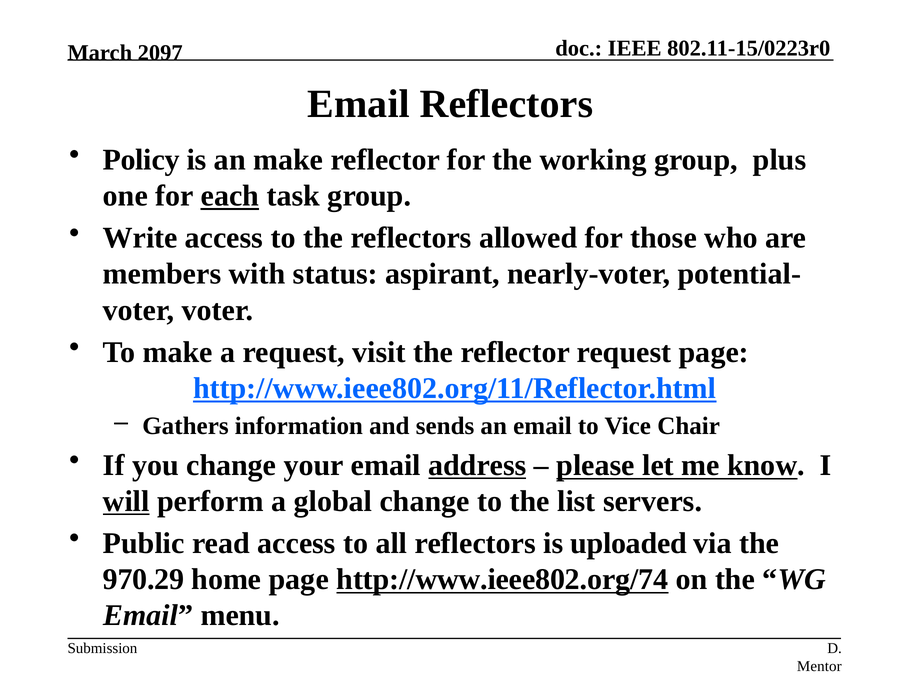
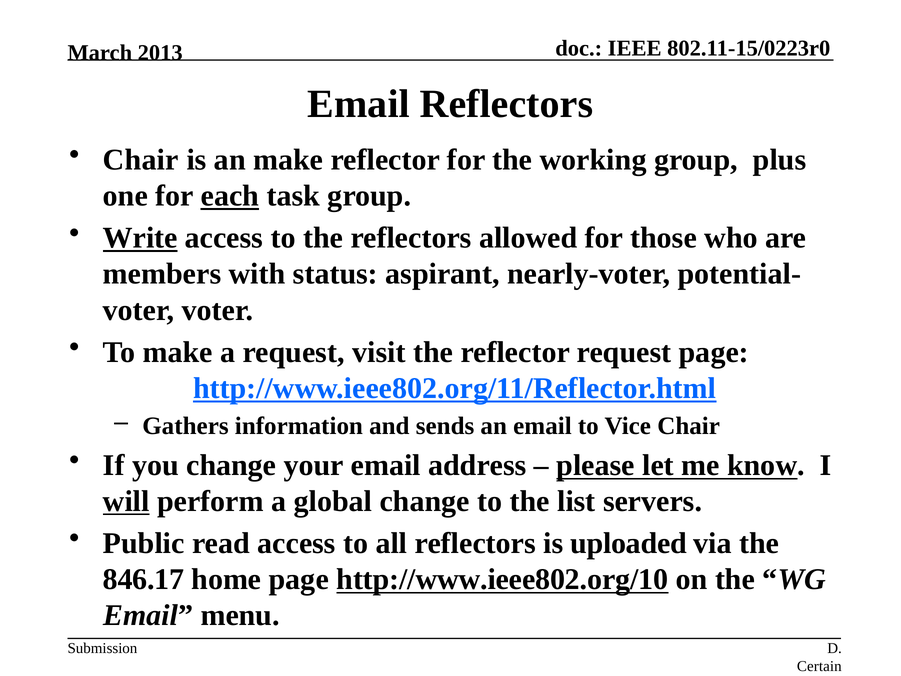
2097: 2097 -> 2013
Policy at (141, 160): Policy -> Chair
Write underline: none -> present
address underline: present -> none
970.29: 970.29 -> 846.17
http://www.ieee802.org/74: http://www.ieee802.org/74 -> http://www.ieee802.org/10
Mentor: Mentor -> Certain
